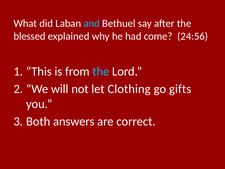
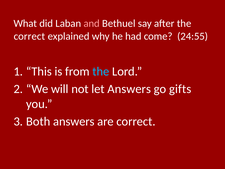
and colour: light blue -> pink
blessed at (30, 36): blessed -> correct
24:56: 24:56 -> 24:55
let Clothing: Clothing -> Answers
